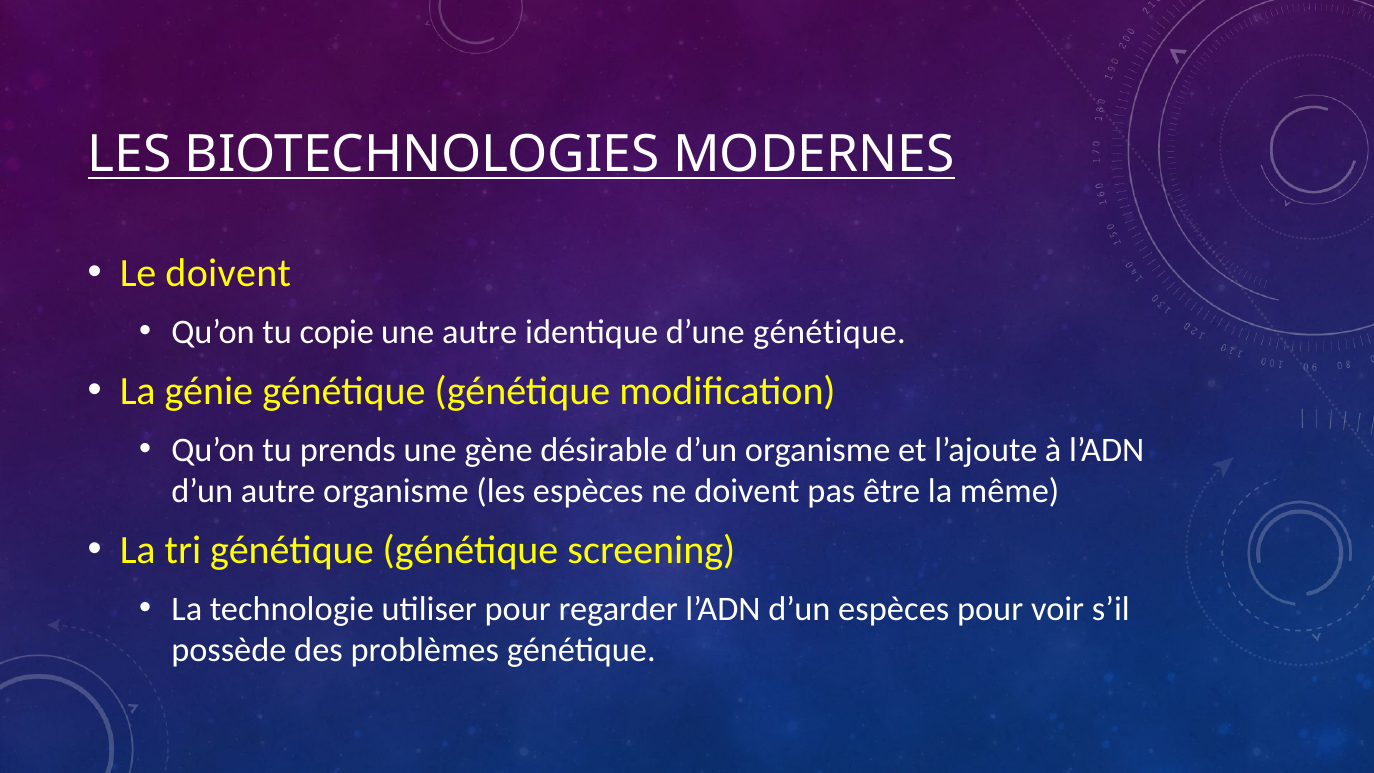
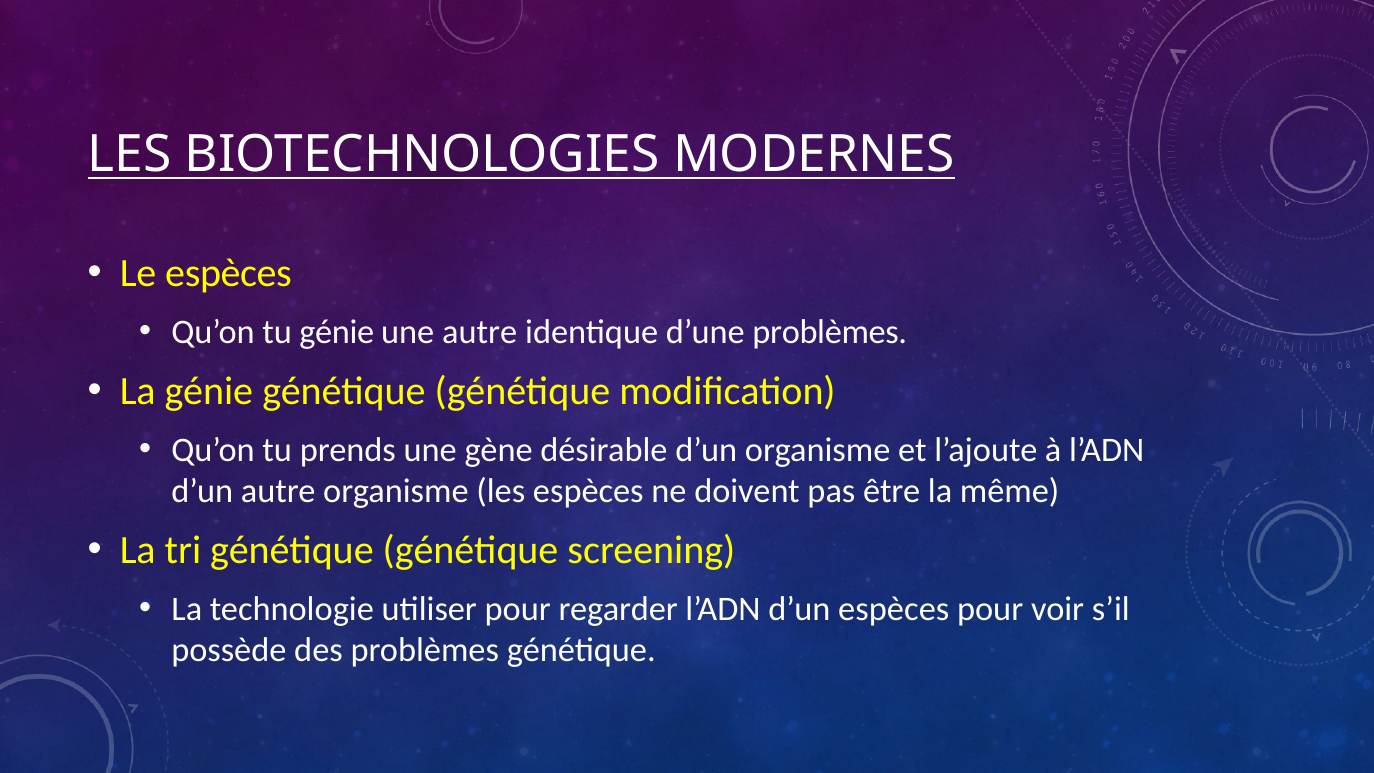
Le doivent: doivent -> espèces
tu copie: copie -> génie
d’une génétique: génétique -> problèmes
